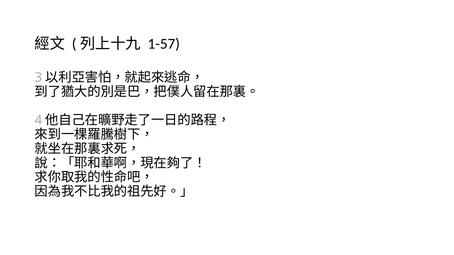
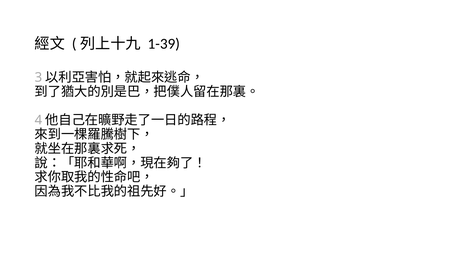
1-57: 1-57 -> 1-39
